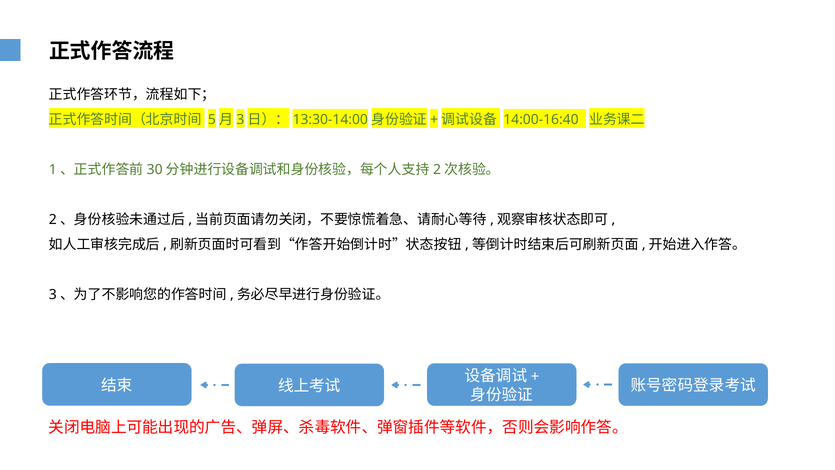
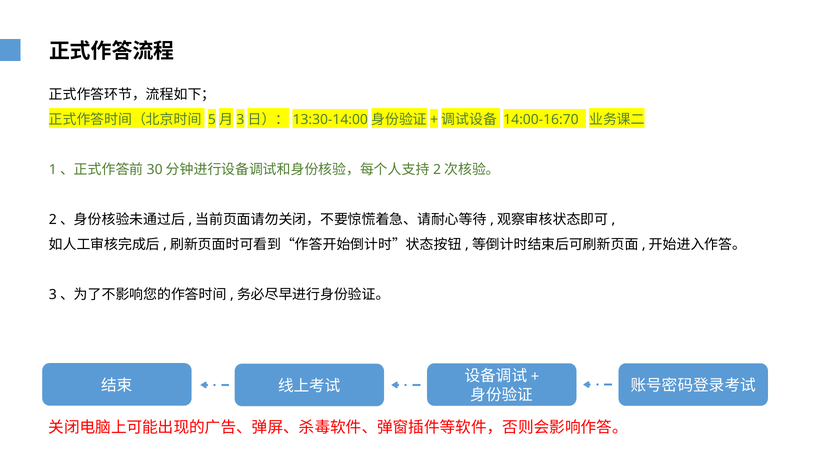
14:00-16:40: 14:00-16:40 -> 14:00-16:70
